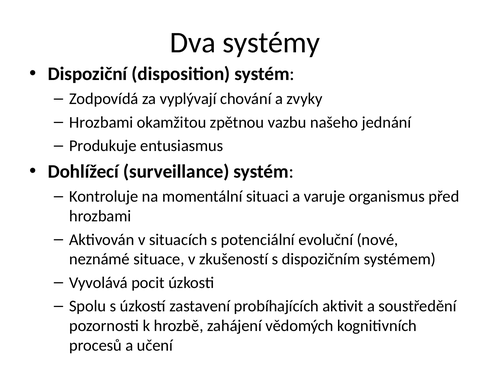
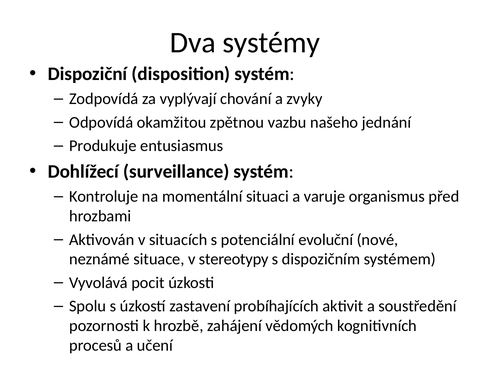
Hrozbami at (101, 122): Hrozbami -> Odpovídá
zkušeností: zkušeností -> stereotypy
